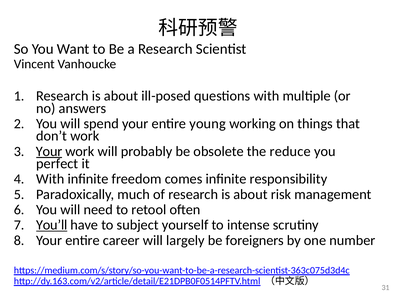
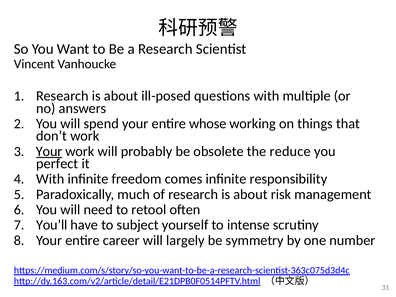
young: young -> whose
You’ll underline: present -> none
foreigners: foreigners -> symmetry
